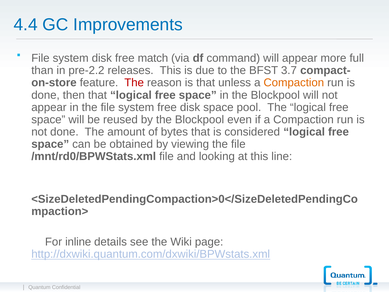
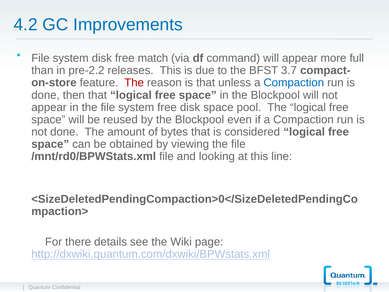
4.4: 4.4 -> 4.2
Compaction at (294, 83) colour: orange -> blue
inline: inline -> there
